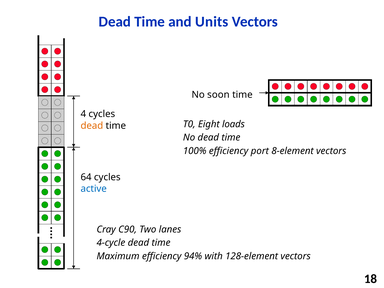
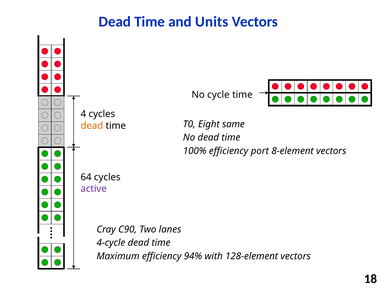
soon: soon -> cycle
loads: loads -> same
active colour: blue -> purple
